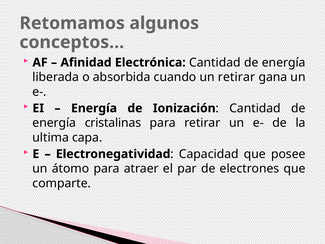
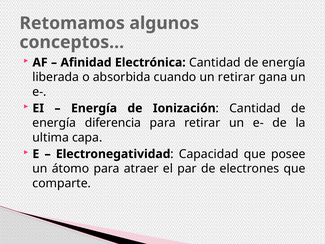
cristalinas: cristalinas -> diferencia
